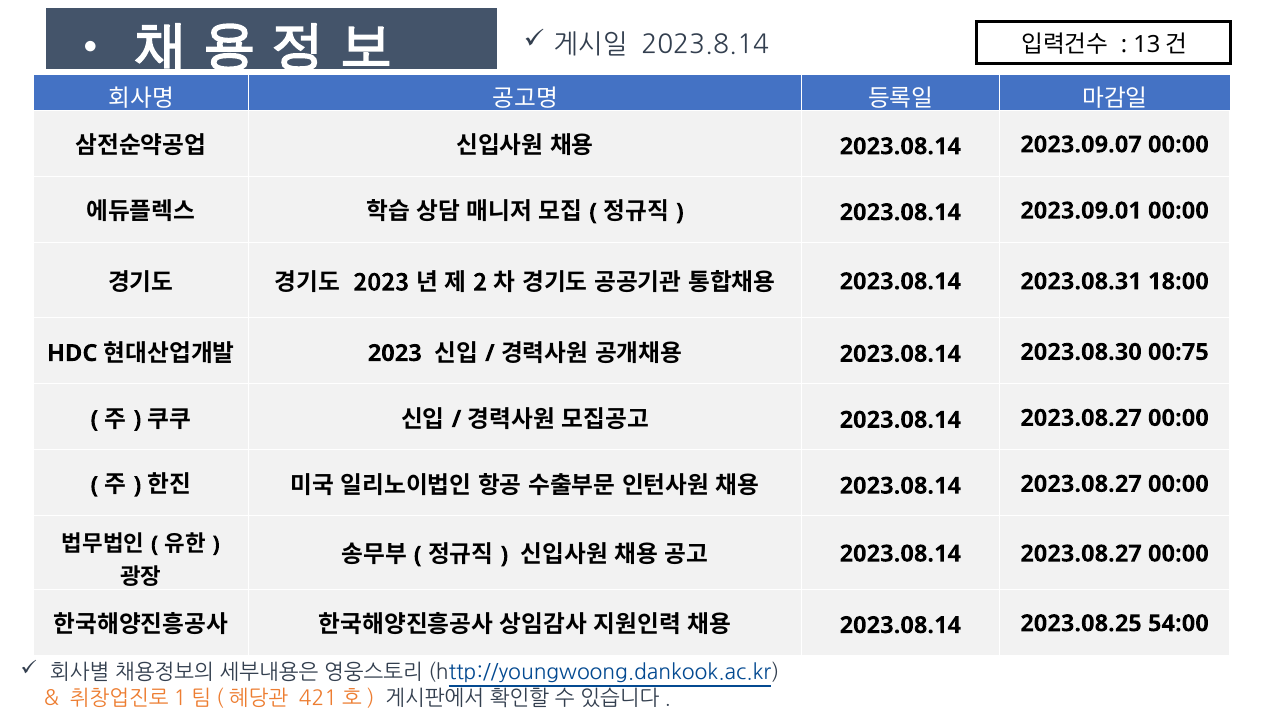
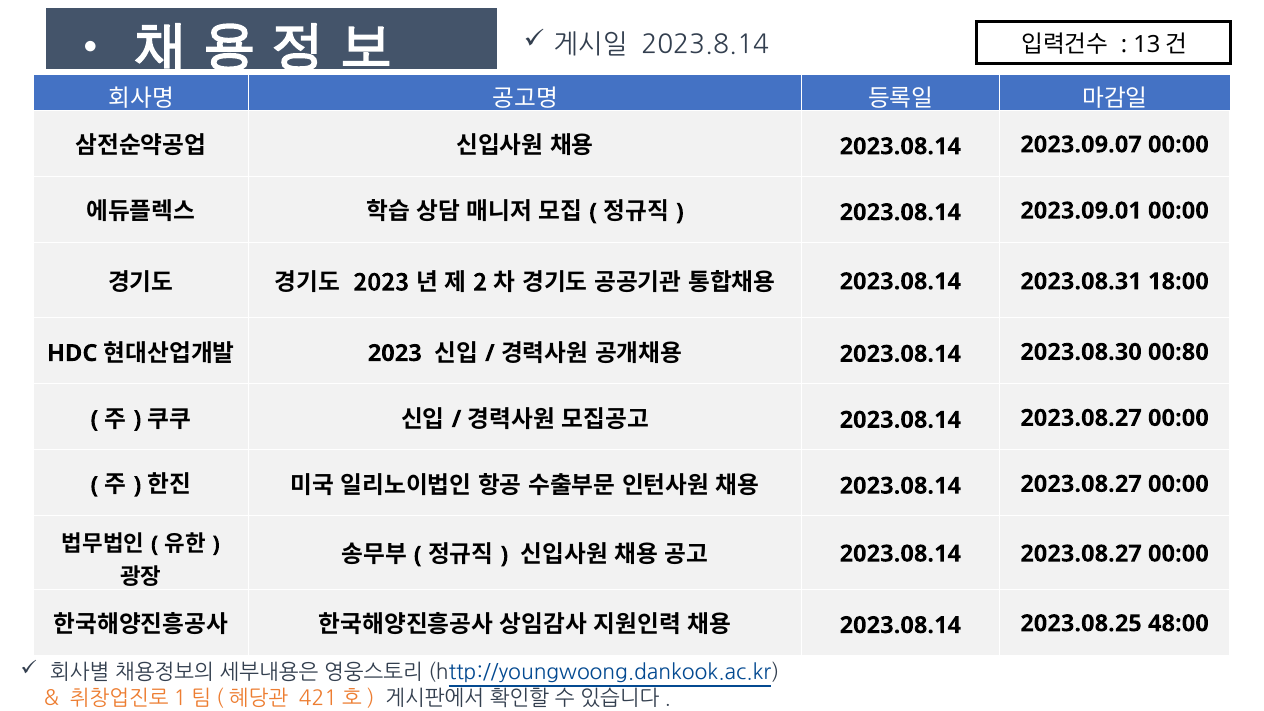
00:75: 00:75 -> 00:80
54:00: 54:00 -> 48:00
